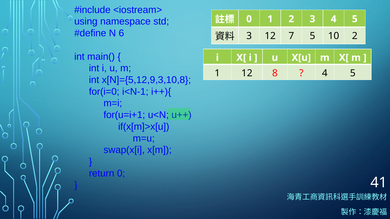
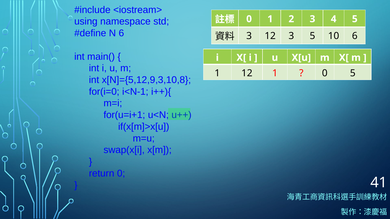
12 7: 7 -> 3
10 2: 2 -> 6
12 8: 8 -> 1
4 at (325, 73): 4 -> 0
